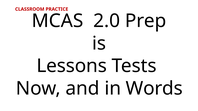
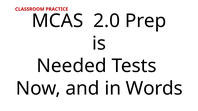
Lessons: Lessons -> Needed
